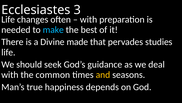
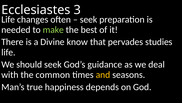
with at (89, 19): with -> seek
make colour: light blue -> light green
made: made -> know
